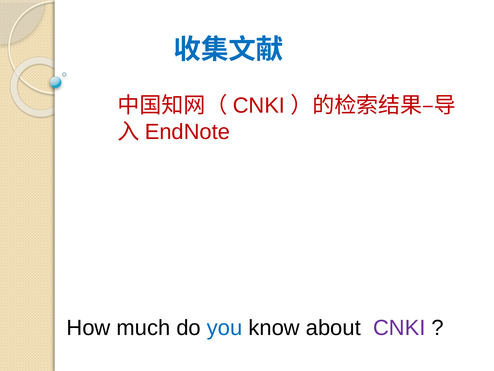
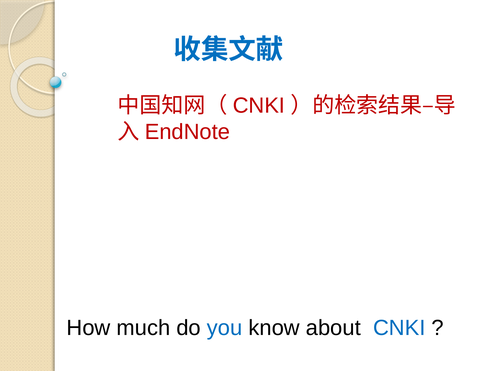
CNKI at (399, 328) colour: purple -> blue
